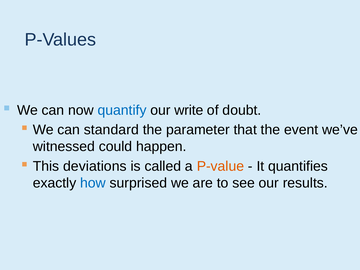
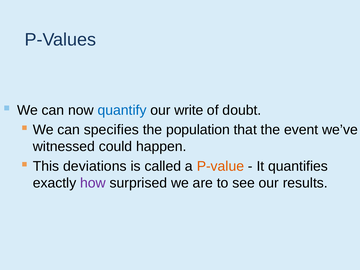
standard: standard -> specifies
parameter: parameter -> population
how colour: blue -> purple
